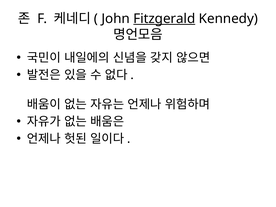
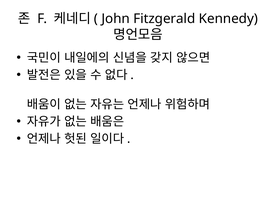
Fitzgerald underline: present -> none
